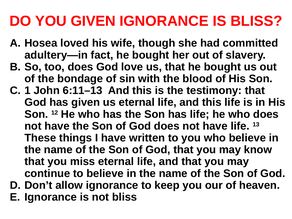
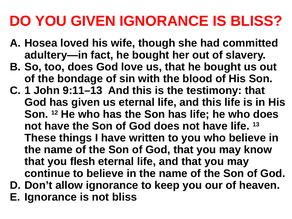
6:11–13: 6:11–13 -> 9:11–13
miss: miss -> flesh
